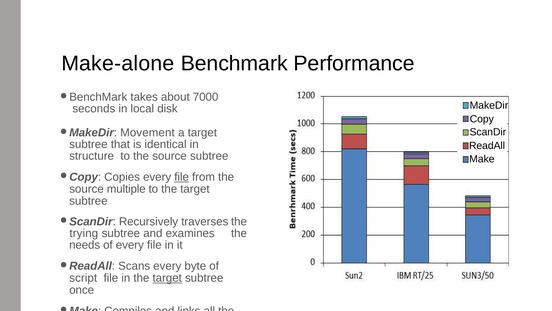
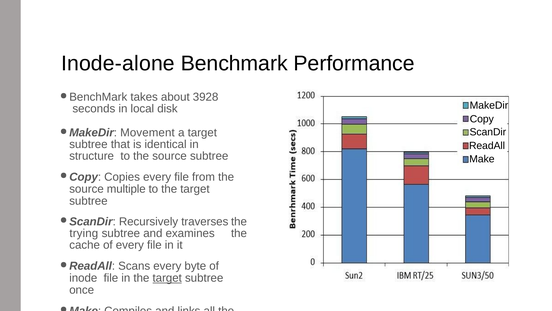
Make-alone: Make-alone -> Inode-alone
7000: 7000 -> 3928
file at (182, 177) underline: present -> none
needs: needs -> cache
script: script -> inode
